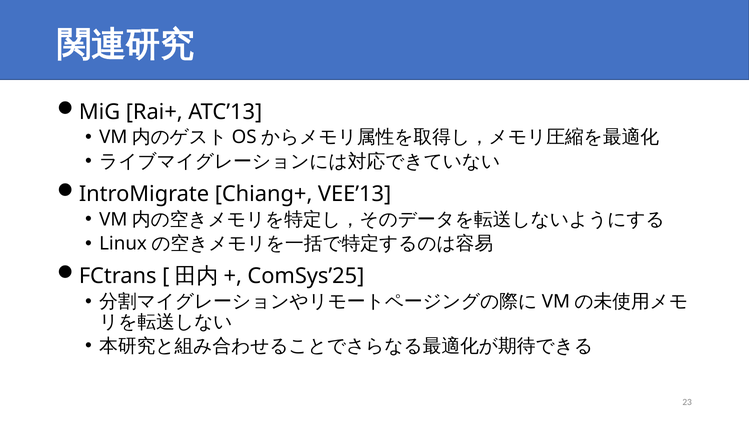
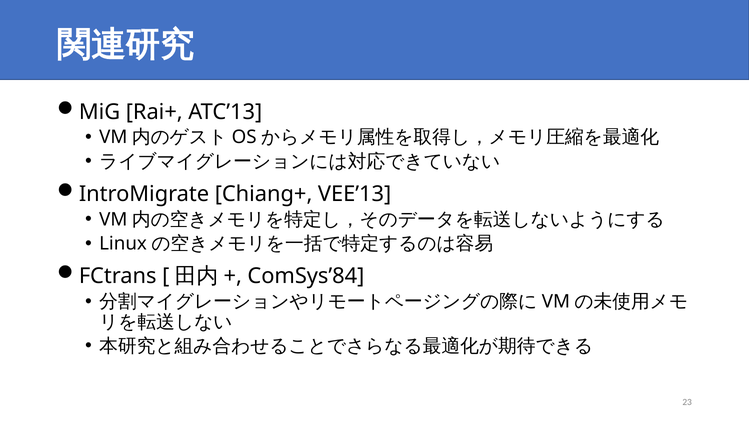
ComSys’25: ComSys’25 -> ComSys’84
